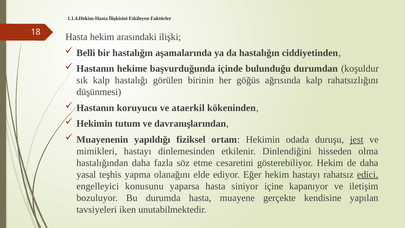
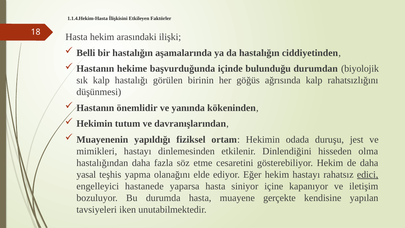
koşuldur: koşuldur -> biyolojik
koruyucu: koruyucu -> önemlidir
ataerkil: ataerkil -> yanında
jest underline: present -> none
konusunu: konusunu -> hastanede
